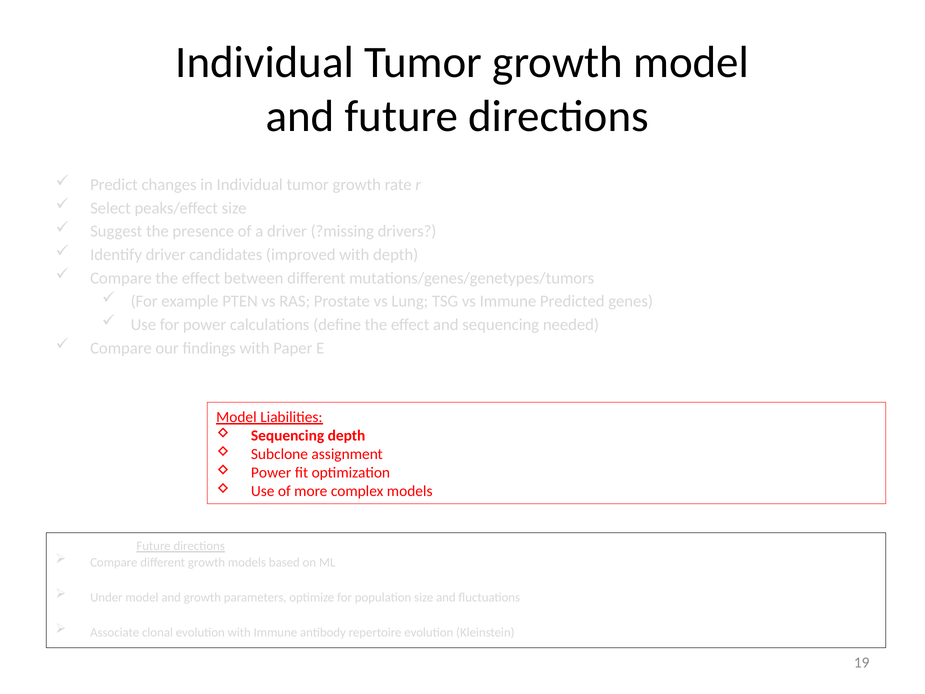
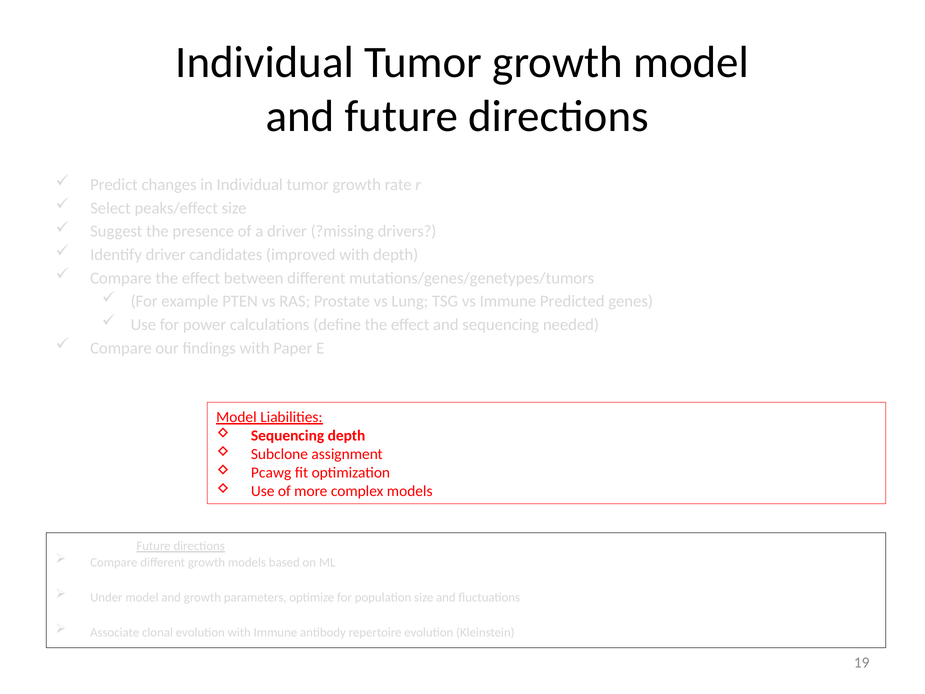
Power at (271, 472): Power -> Pcawg
